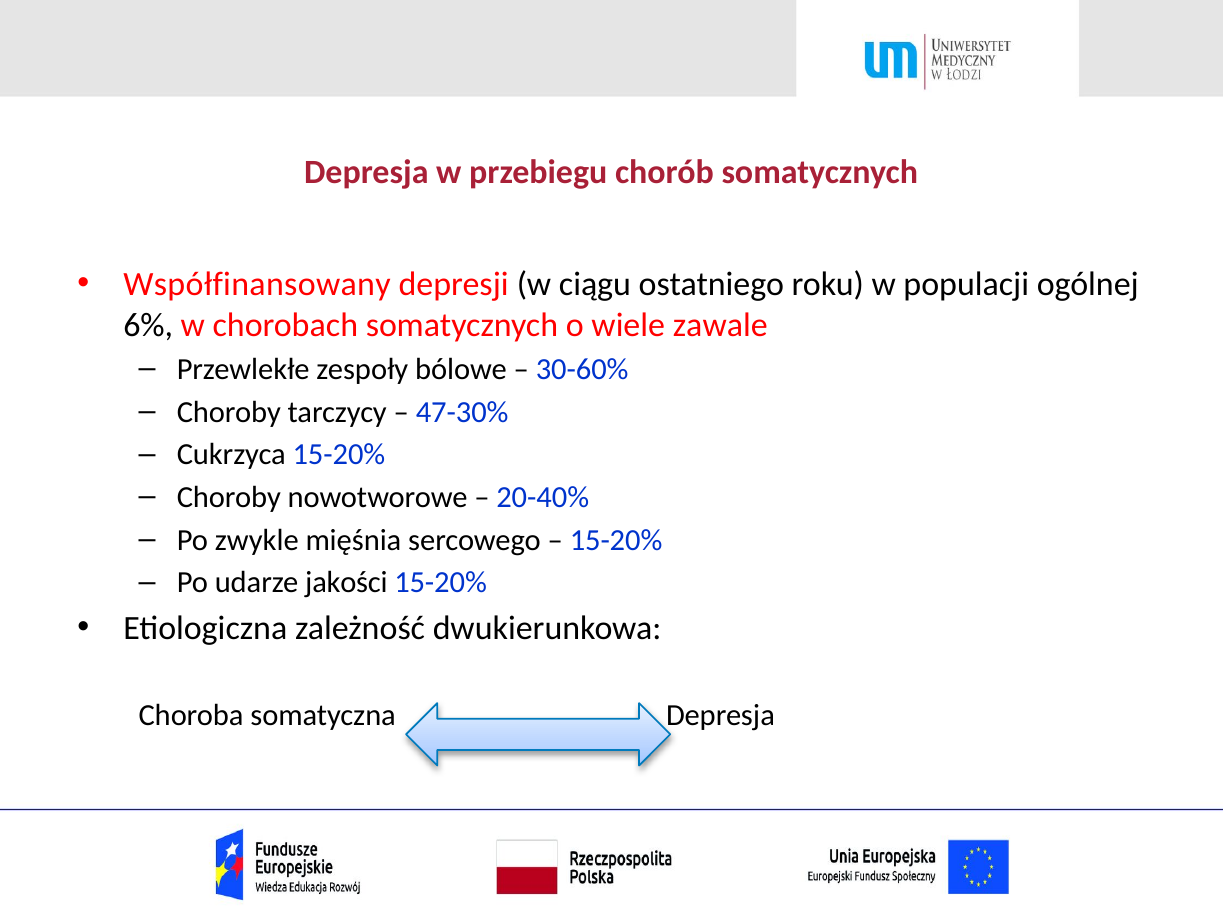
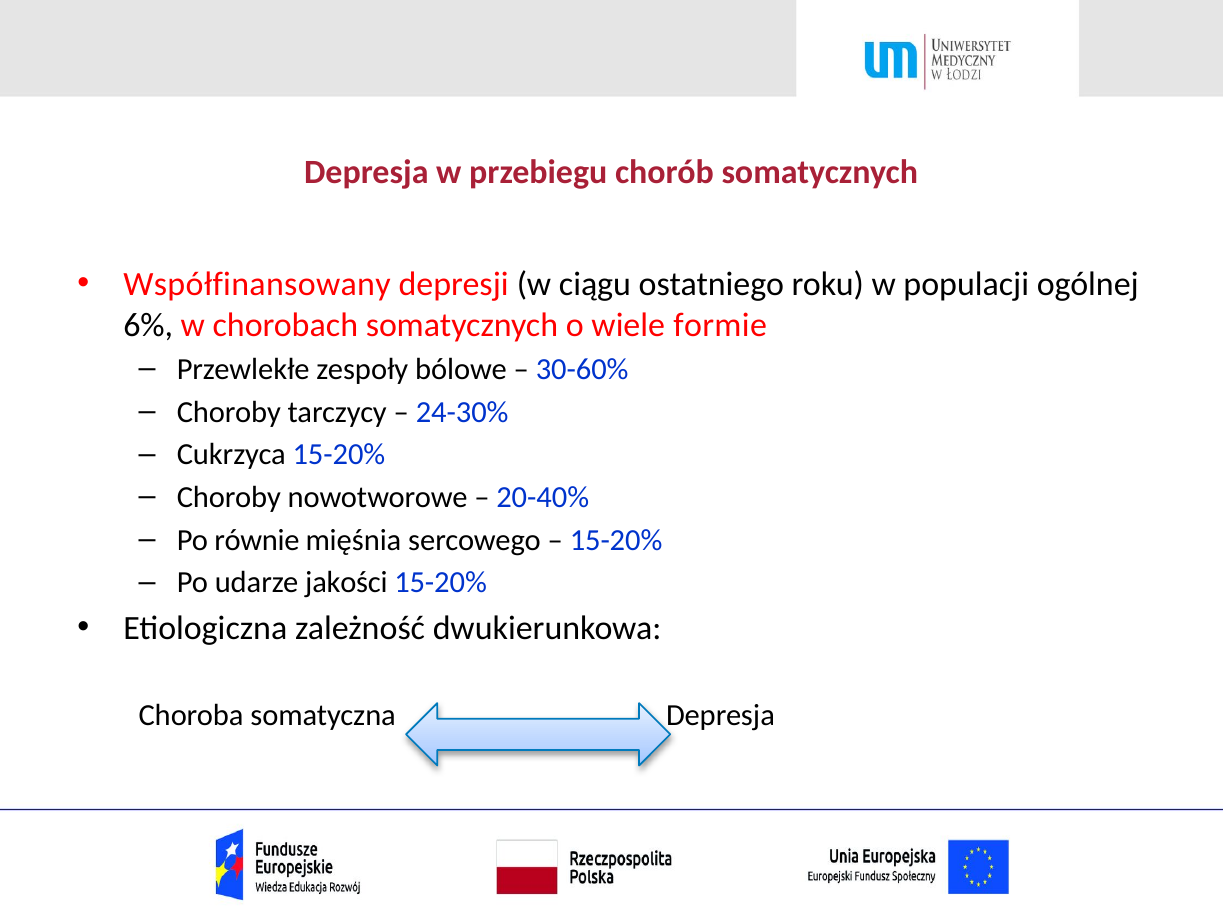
zawale: zawale -> formie
47-30%: 47-30% -> 24-30%
zwykle: zwykle -> równie
